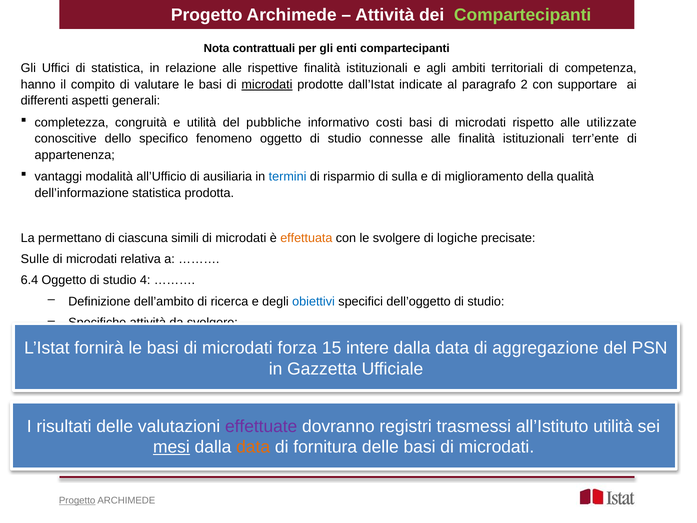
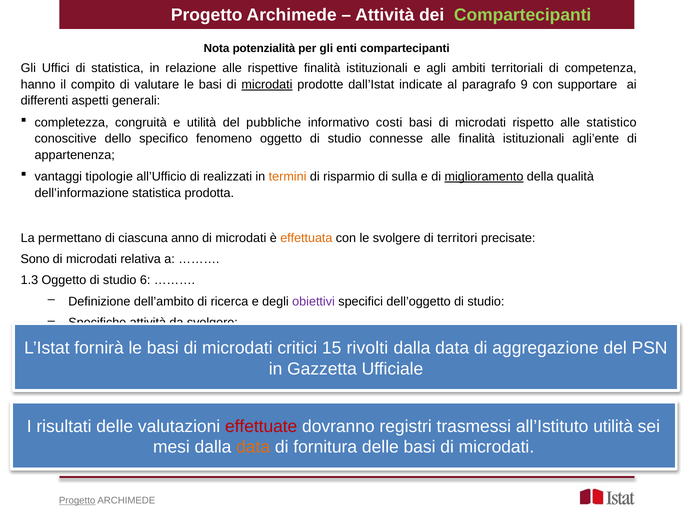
contrattuali: contrattuali -> potenzialità
2: 2 -> 9
utilizzate: utilizzate -> statistico
terr’ente: terr’ente -> agli’ente
modalità: modalità -> tipologie
ausiliaria: ausiliaria -> realizzati
termini colour: blue -> orange
miglioramento underline: none -> present
simili: simili -> anno
logiche: logiche -> territori
Sulle: Sulle -> Sono
6.4: 6.4 -> 1.3
4: 4 -> 6
obiettivi colour: blue -> purple
forza: forza -> critici
intere: intere -> rivolti
effettuate colour: purple -> red
mesi underline: present -> none
